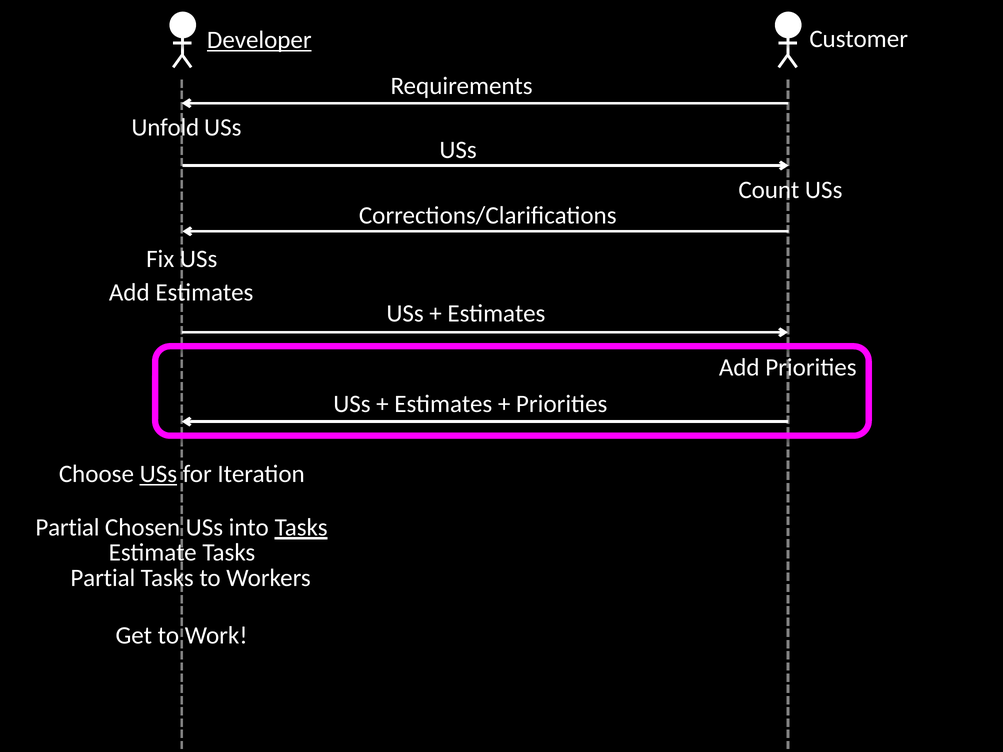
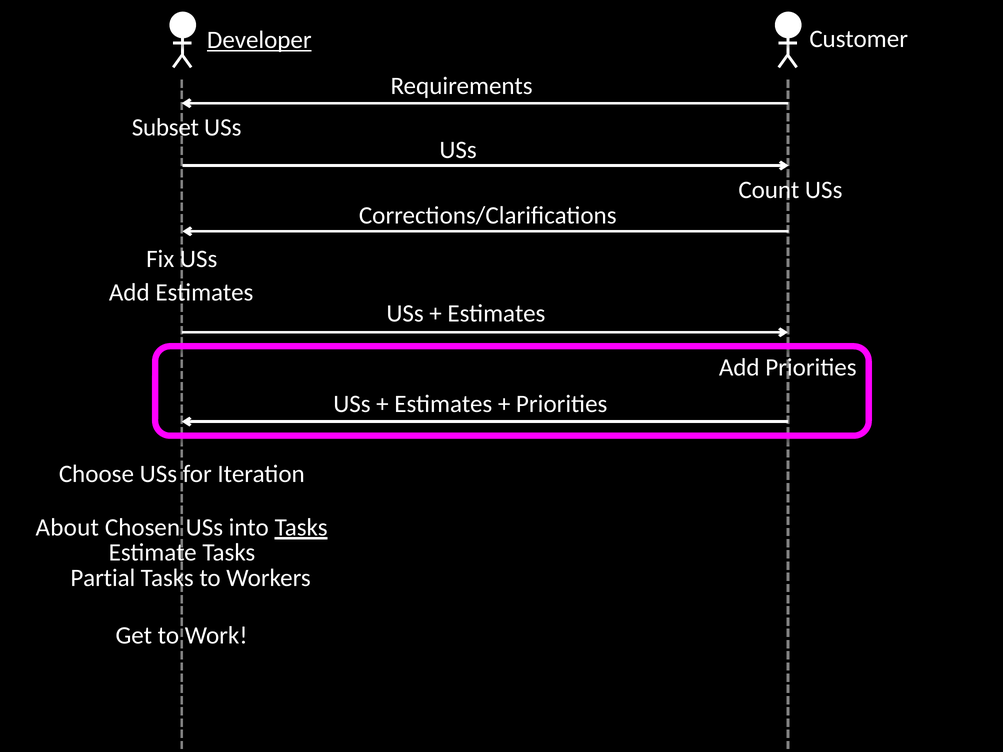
Unfold: Unfold -> Subset
USs at (158, 474) underline: present -> none
Partial at (67, 528): Partial -> About
